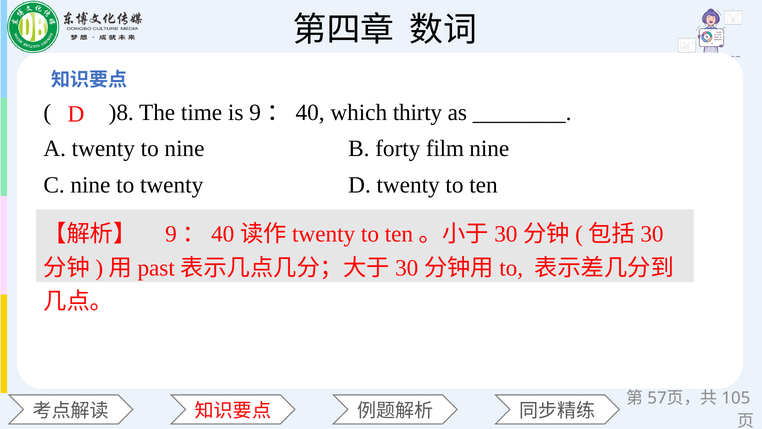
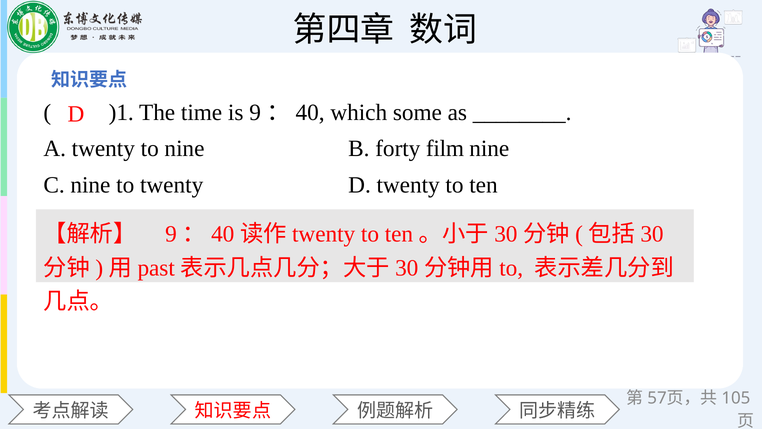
)8: )8 -> )1
thirty: thirty -> some
